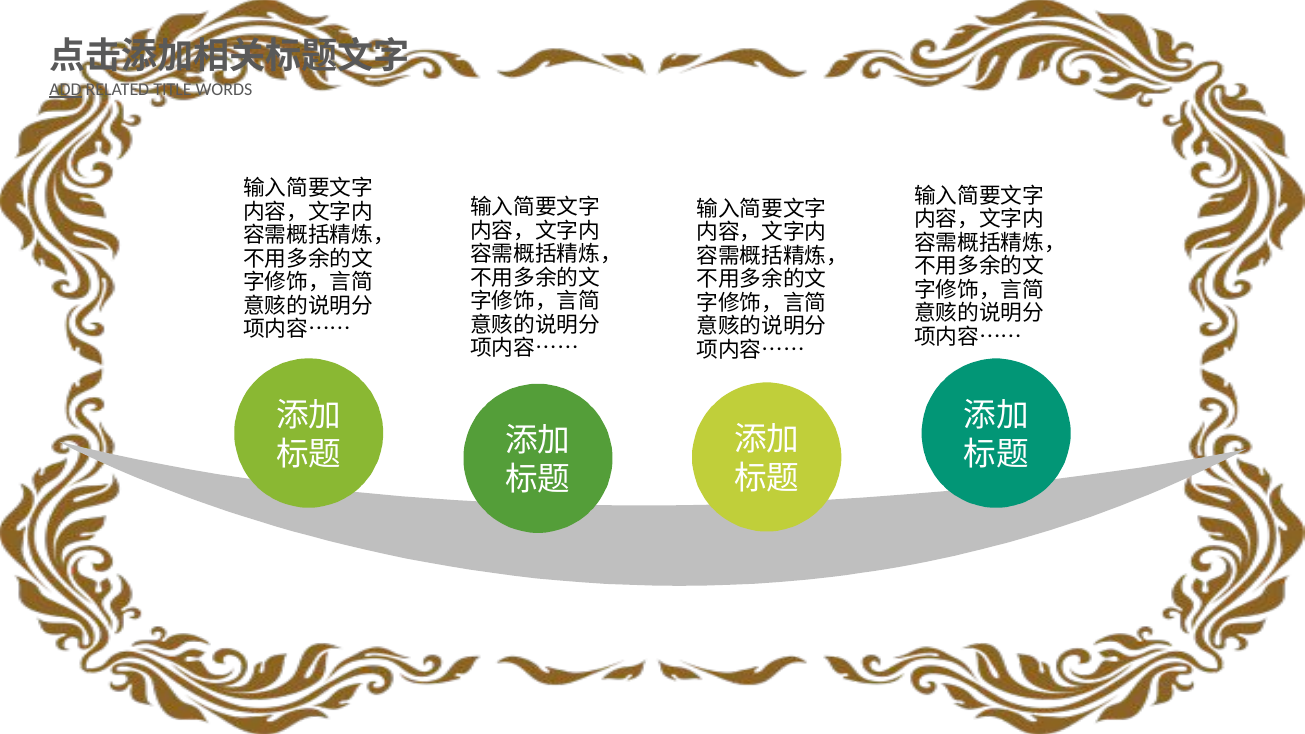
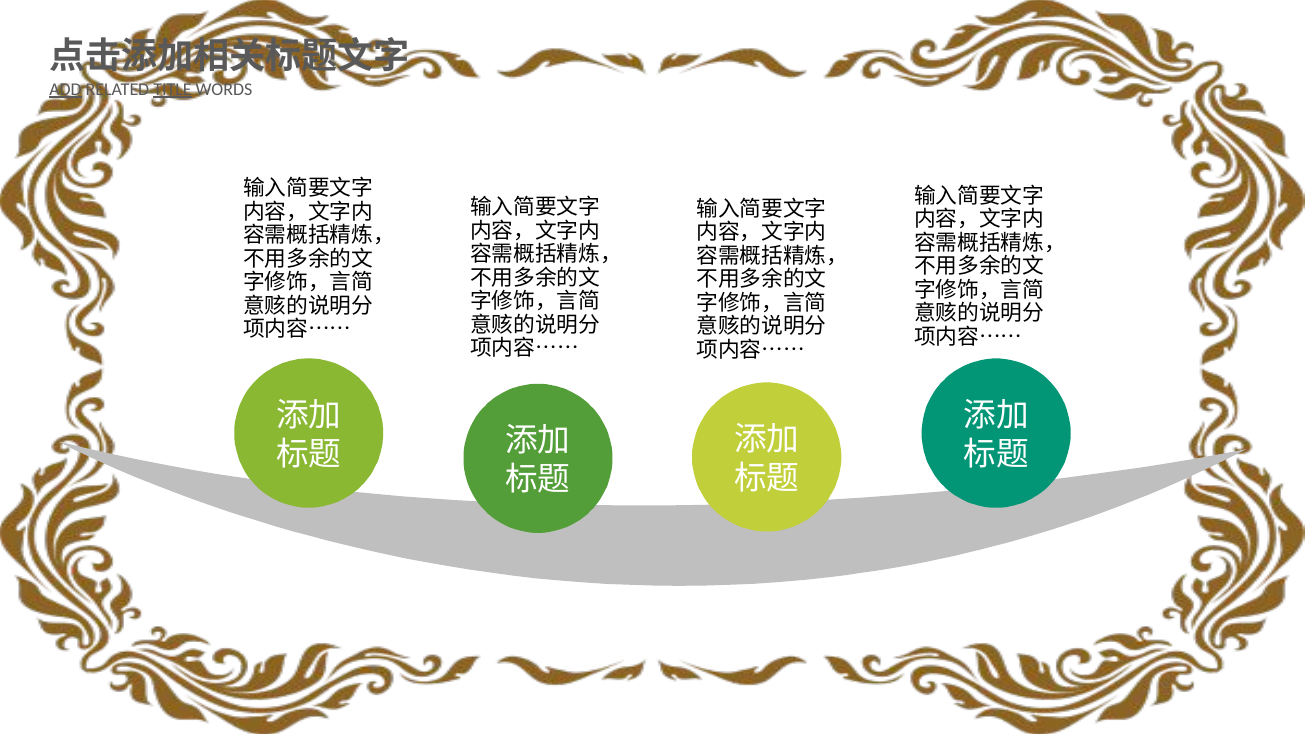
TITLE underline: none -> present
